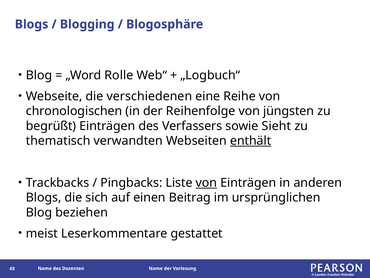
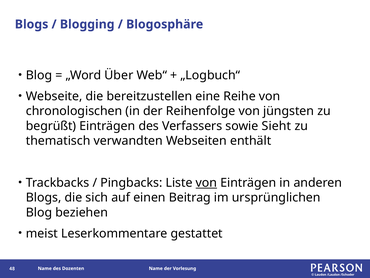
Rolle: Rolle -> Über
verschiedenen: verschiedenen -> bereitzustellen
enthält underline: present -> none
